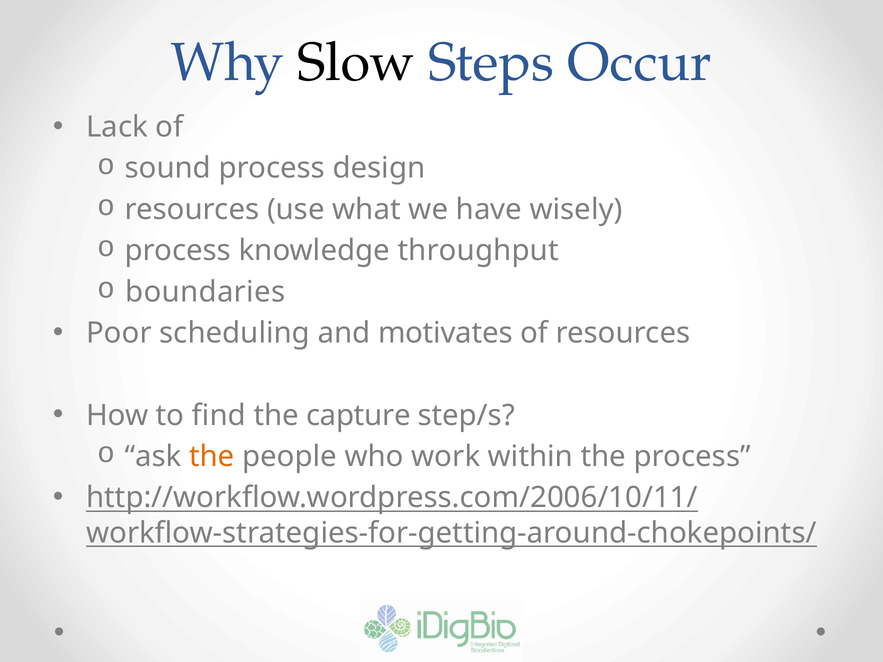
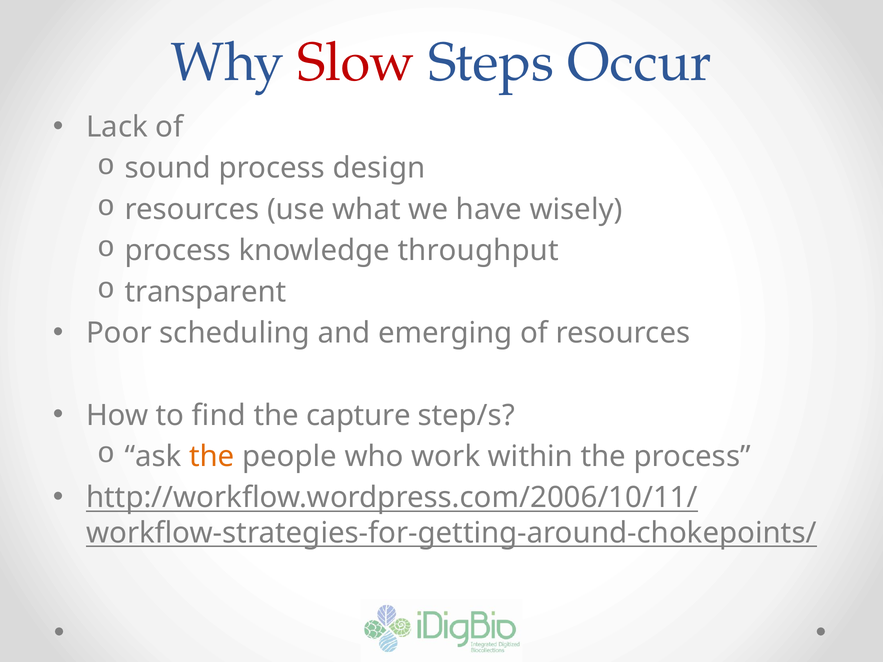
Slow colour: black -> red
boundaries: boundaries -> transparent
motivates: motivates -> emerging
